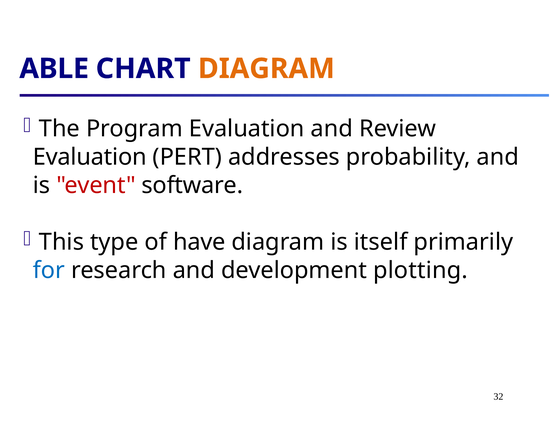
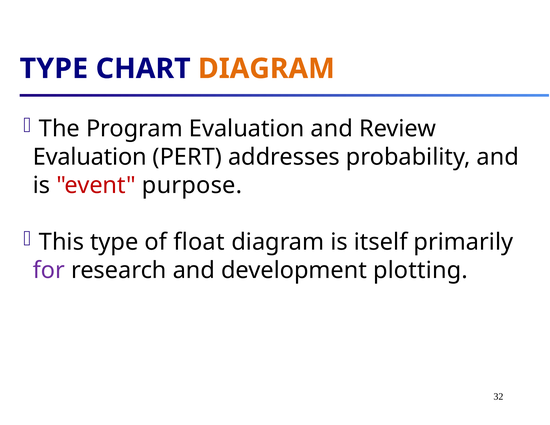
ABLE at (54, 69): ABLE -> TYPE
software: software -> purpose
have: have -> float
for colour: blue -> purple
